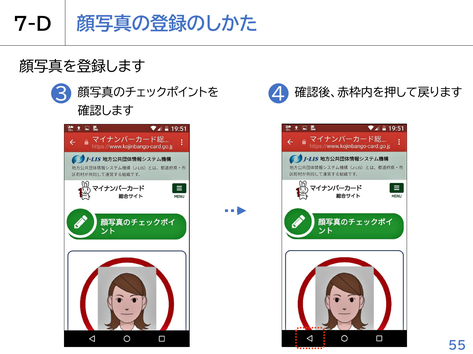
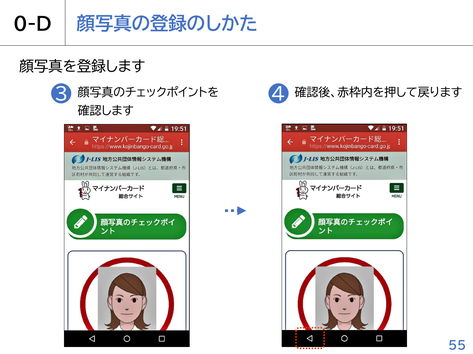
7-D: 7-D -> 0-D
